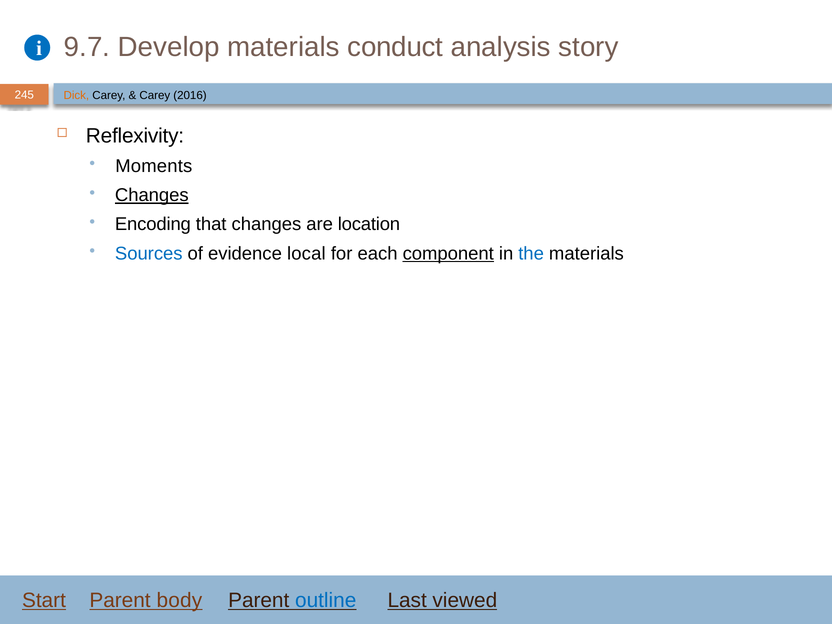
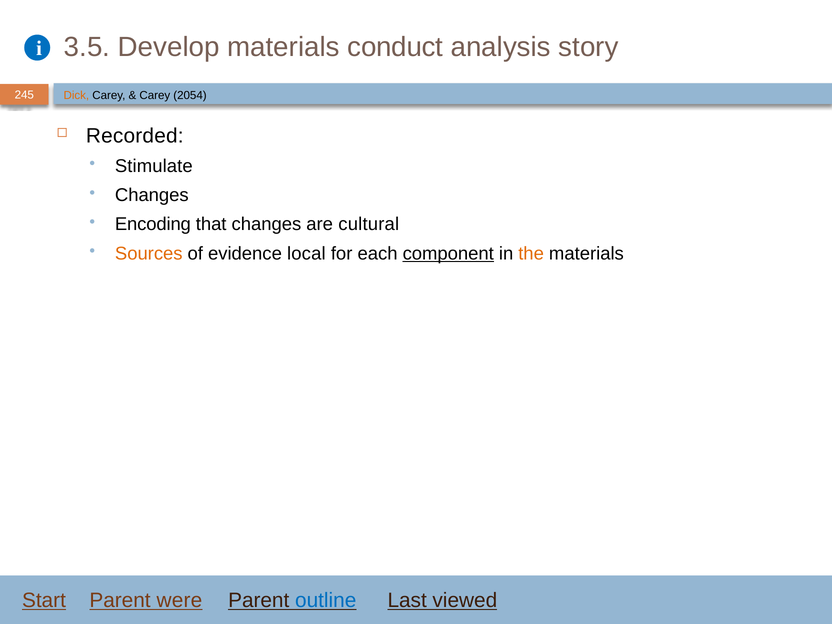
9.7: 9.7 -> 3.5
2016: 2016 -> 2054
Reflexivity: Reflexivity -> Recorded
Moments: Moments -> Stimulate
Changes at (152, 195) underline: present -> none
location: location -> cultural
Sources colour: blue -> orange
the colour: blue -> orange
body: body -> were
